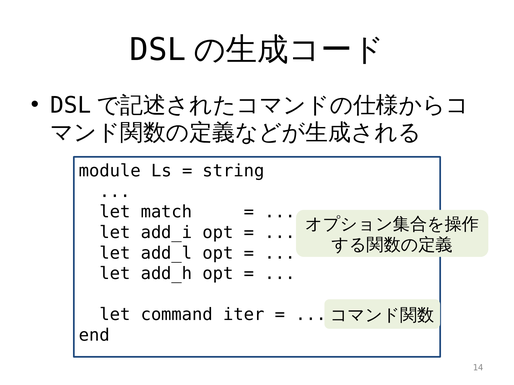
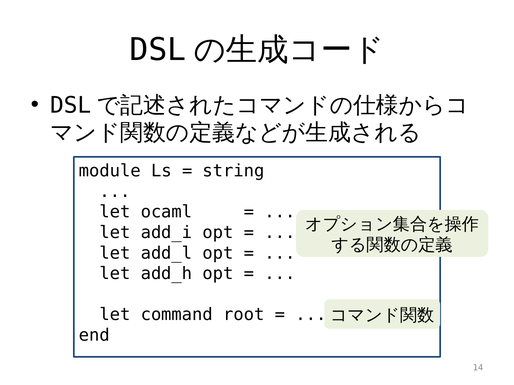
match: match -> ocaml
iter: iter -> root
